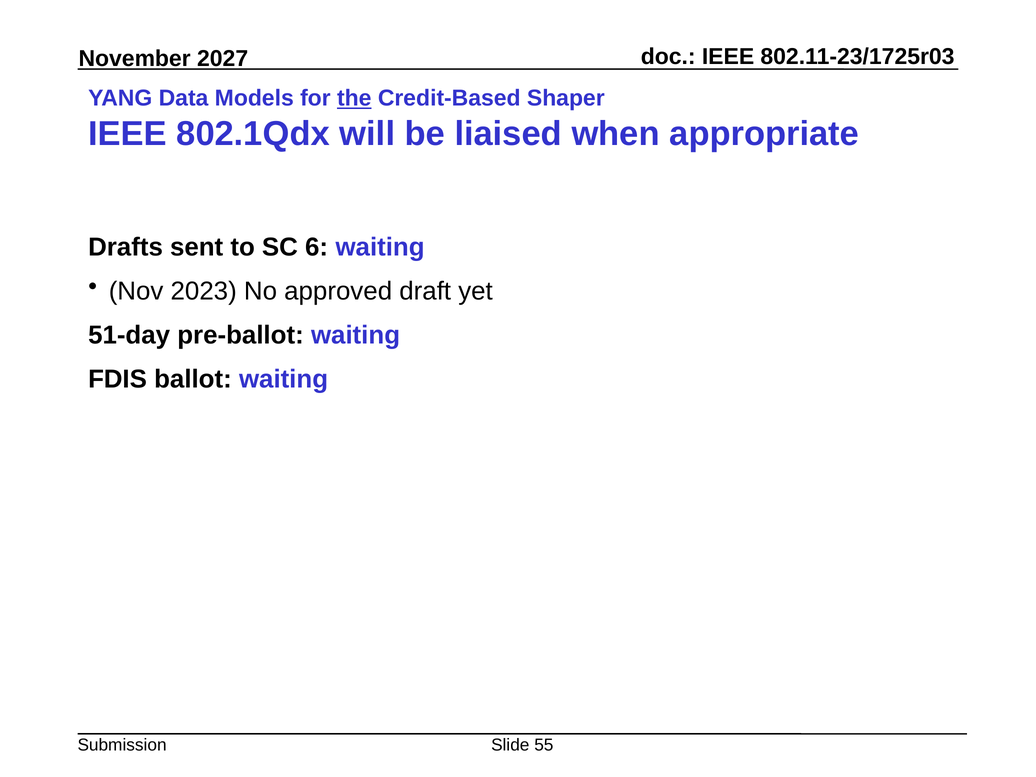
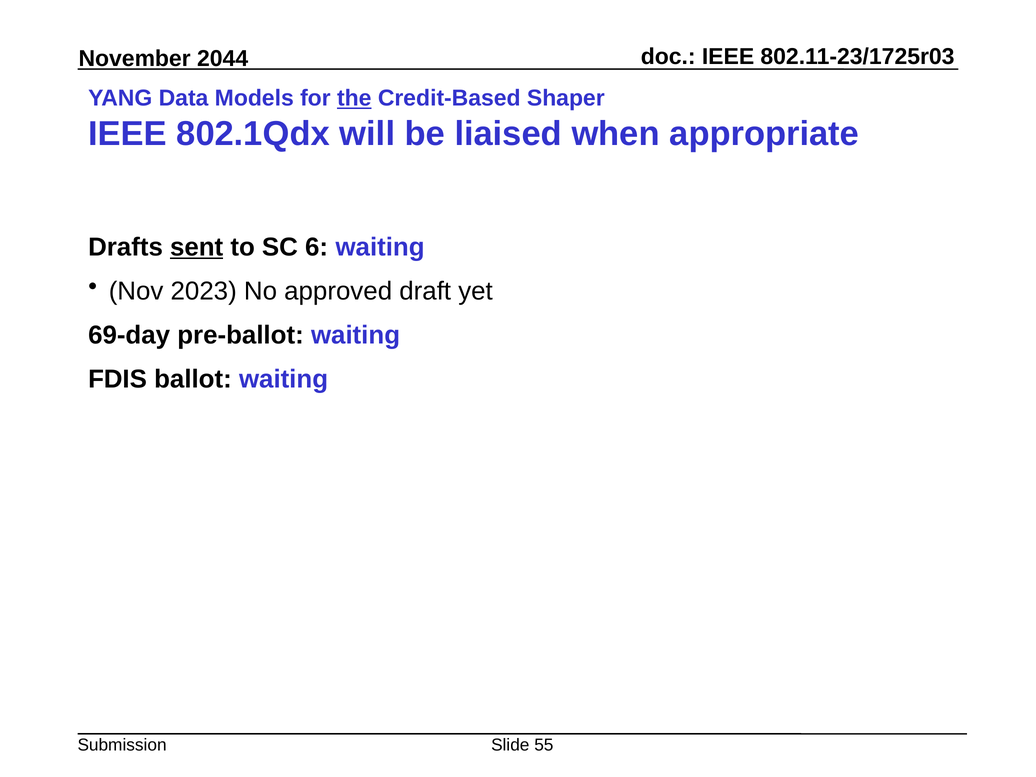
2027: 2027 -> 2044
sent underline: none -> present
51-day: 51-day -> 69-day
